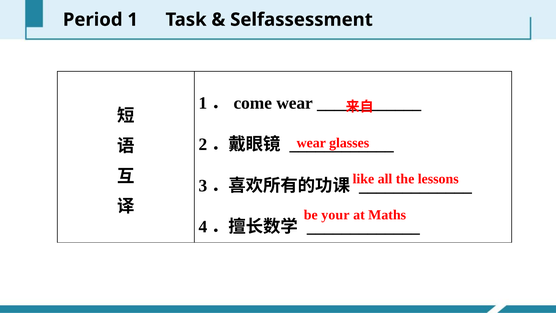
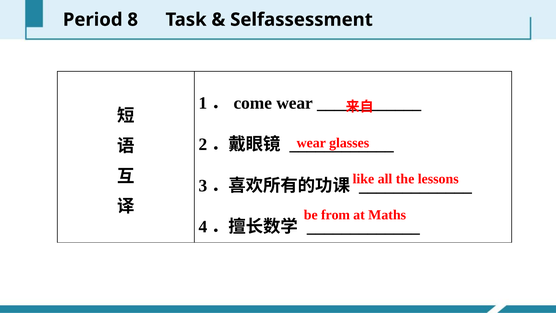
Period 1: 1 -> 8
your: your -> from
